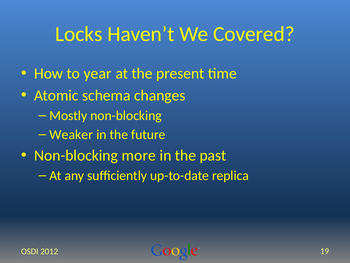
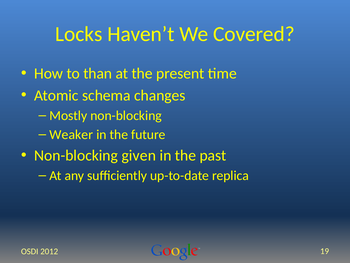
year: year -> than
more: more -> given
